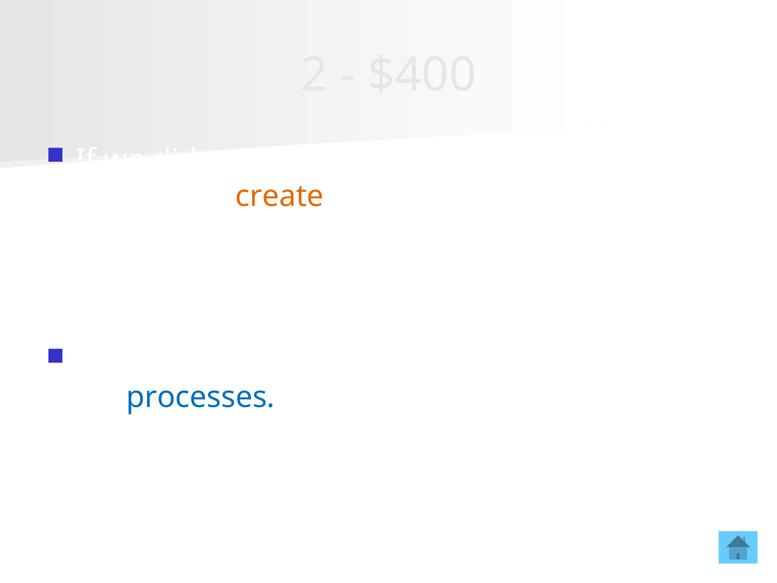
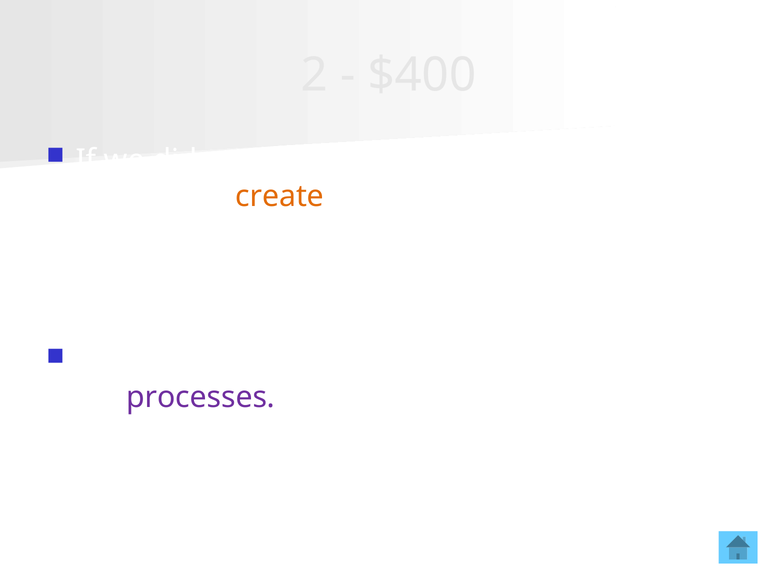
processes colour: blue -> purple
